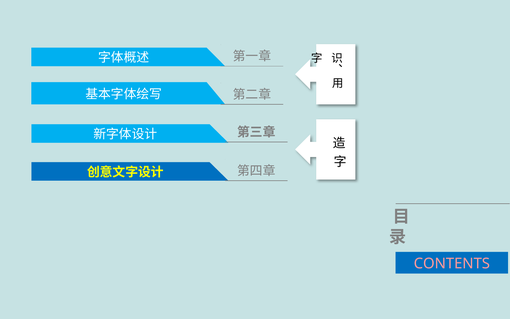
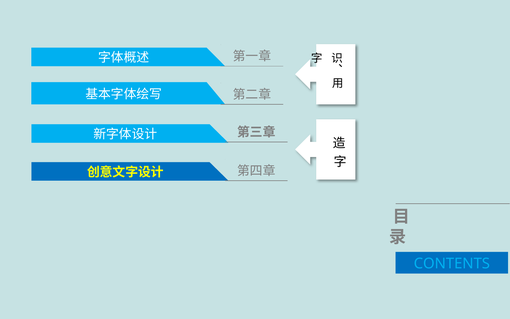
CONTENTS colour: pink -> light blue
